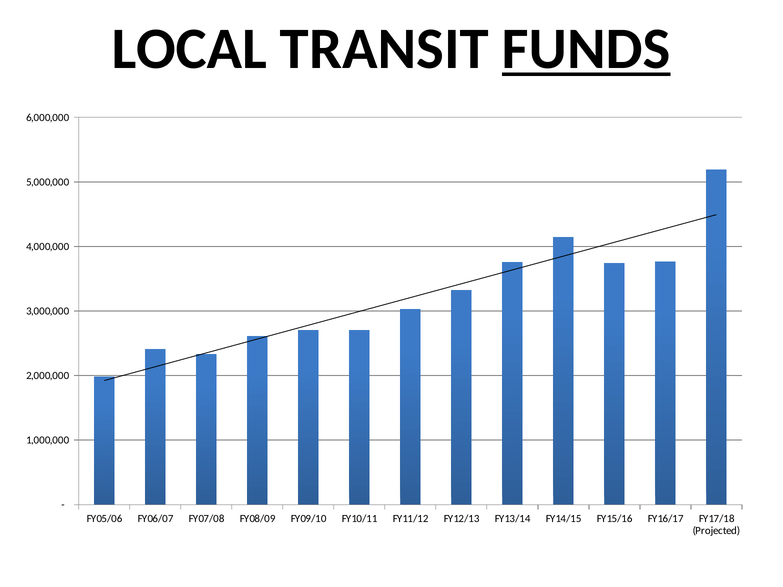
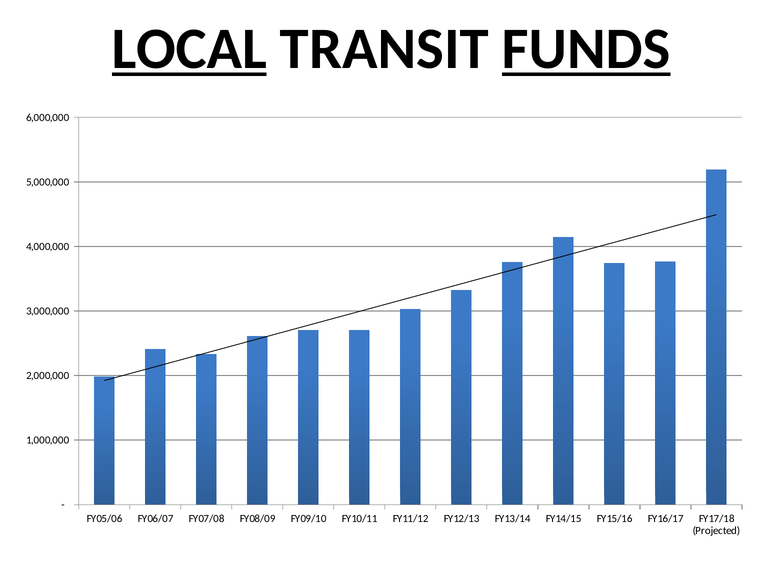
LOCAL underline: none -> present
